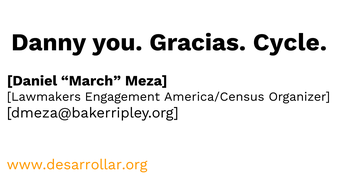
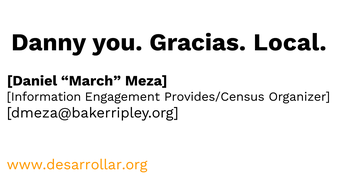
Cycle: Cycle -> Local
Lawmakers: Lawmakers -> Information
America/Census: America/Census -> Provides/Census
